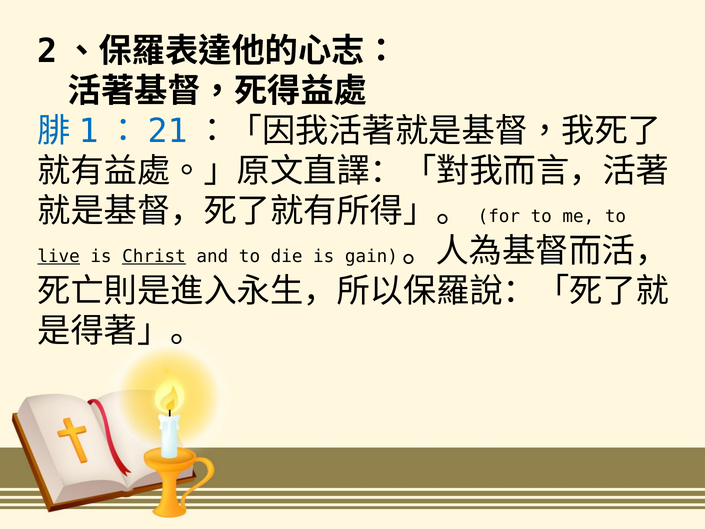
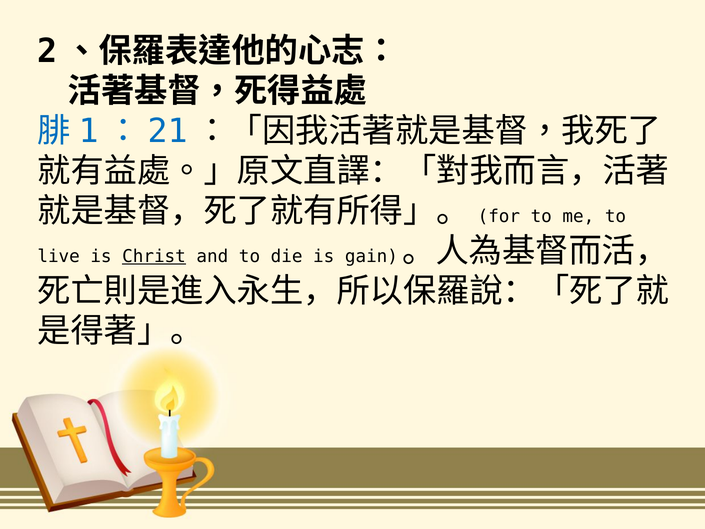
live underline: present -> none
